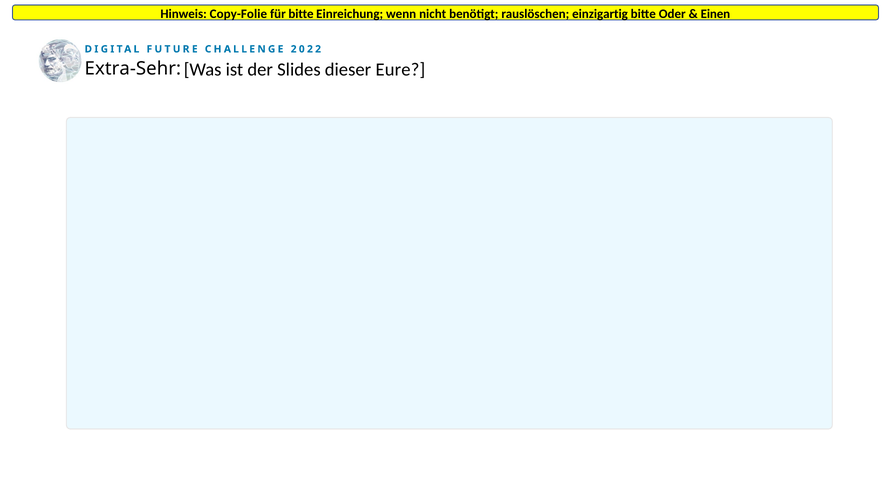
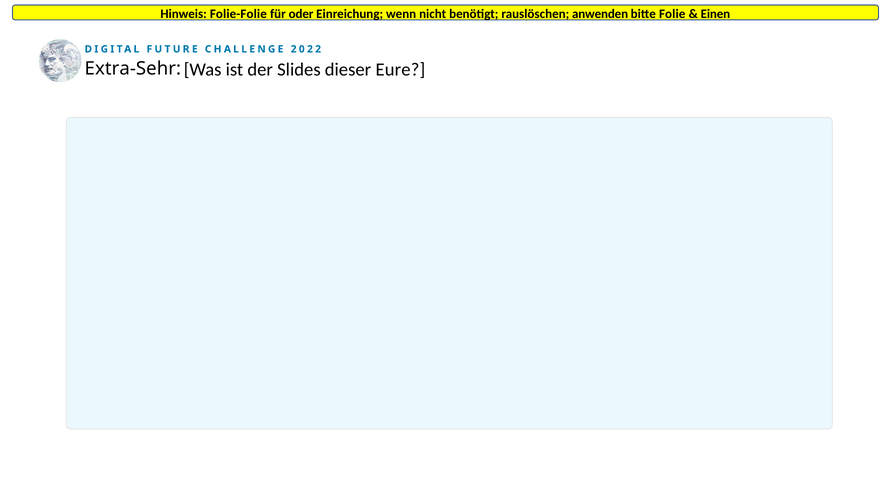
Copy-Folie: Copy-Folie -> Folie-Folie
für bitte: bitte -> oder
einzigartig: einzigartig -> anwenden
Oder: Oder -> Folie
